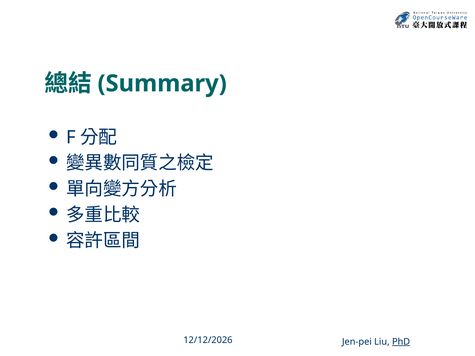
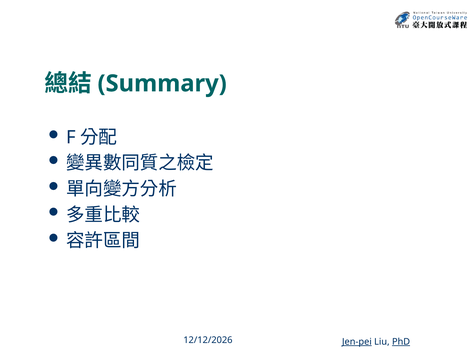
Jen-pei underline: none -> present
